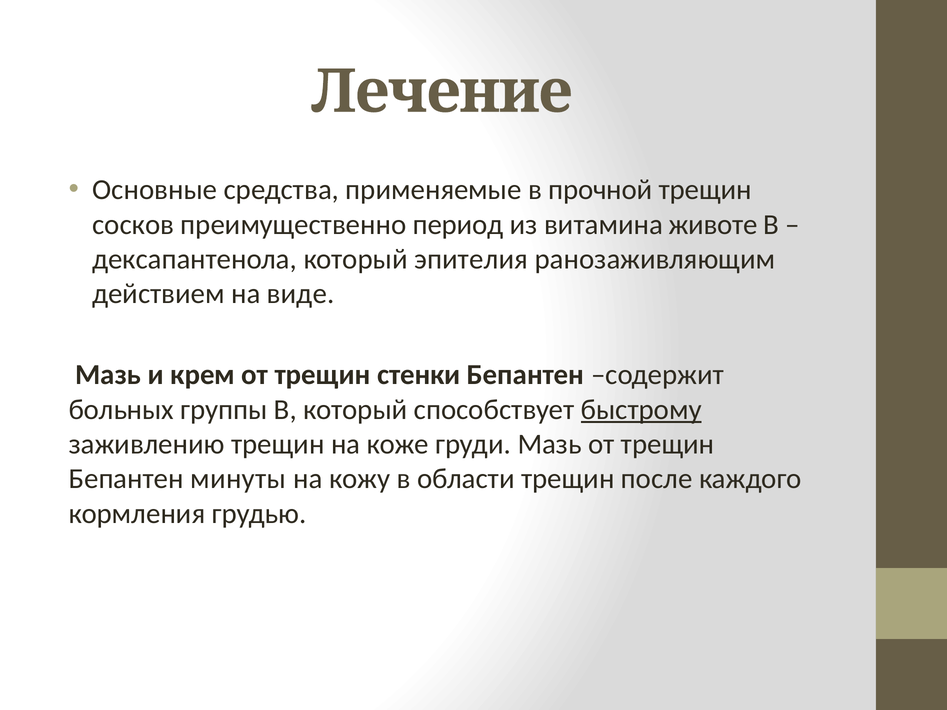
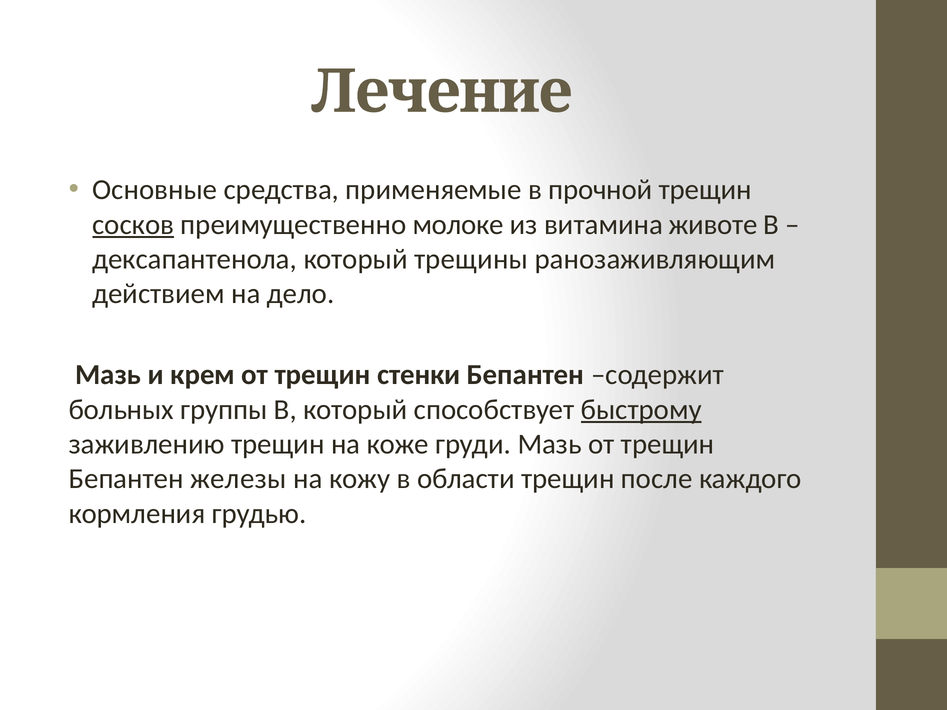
сосков underline: none -> present
период: период -> молоке
эпителия: эпителия -> трещины
виде: виде -> дело
минуты: минуты -> железы
